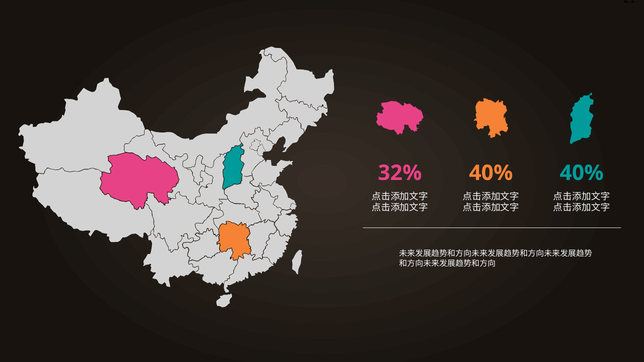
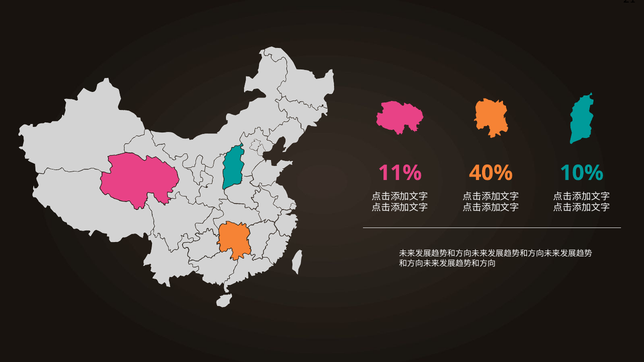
32%: 32% -> 11%
40% 40%: 40% -> 10%
